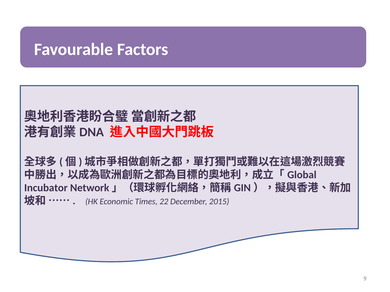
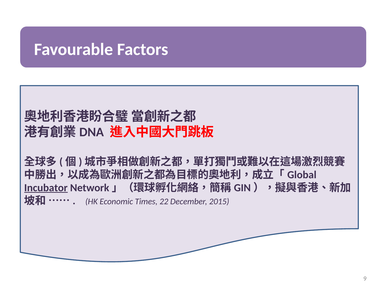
Incubator underline: none -> present
